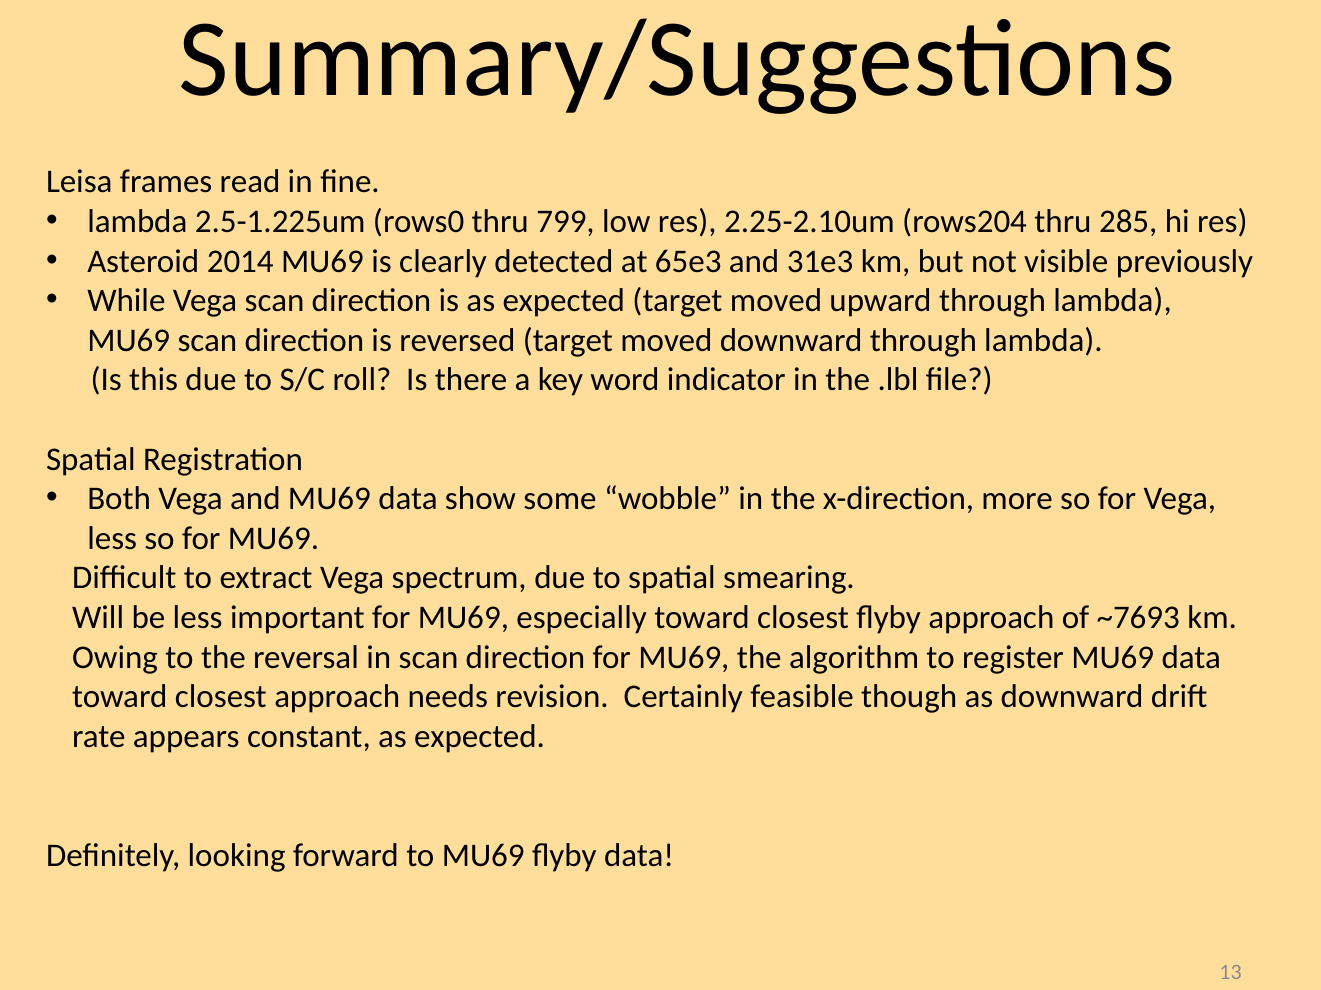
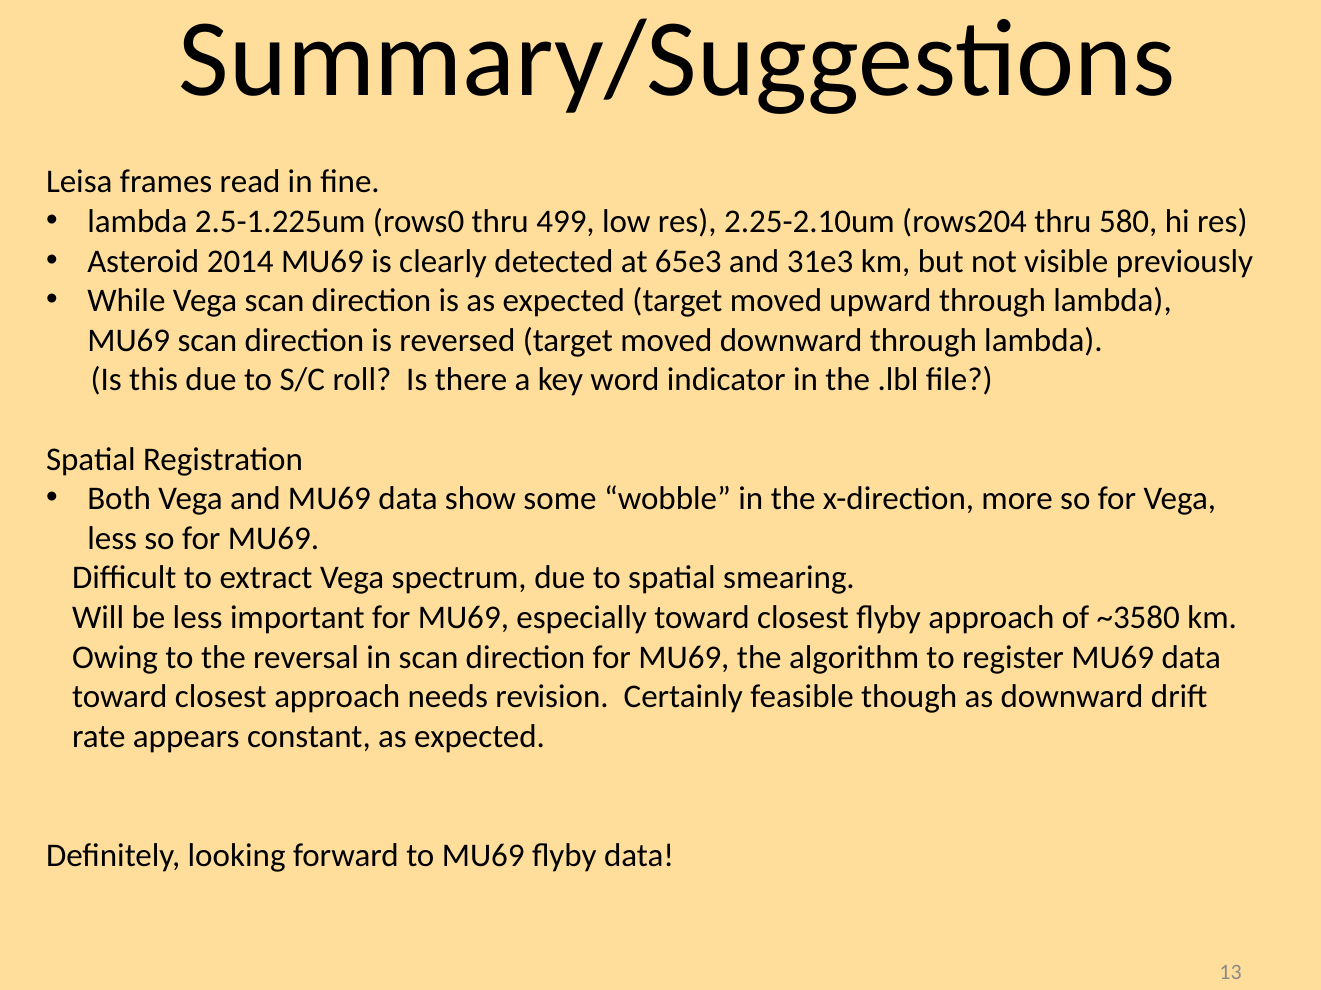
799: 799 -> 499
285: 285 -> 580
~7693: ~7693 -> ~3580
